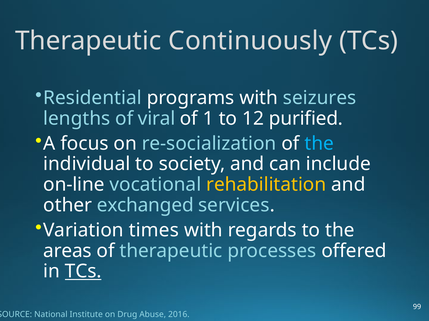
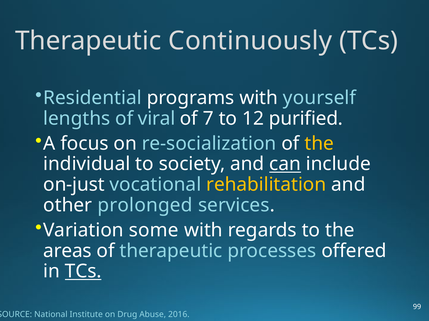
seizures: seizures -> yourself
1: 1 -> 7
the at (319, 144) colour: light blue -> yellow
can underline: none -> present
on-line: on-line -> on-just
exchanged: exchanged -> prolonged
times: times -> some
